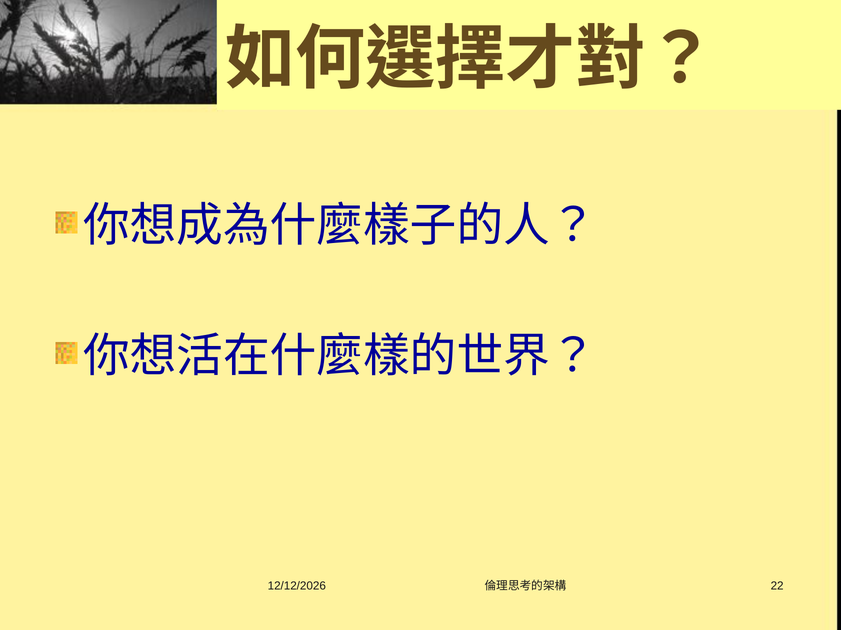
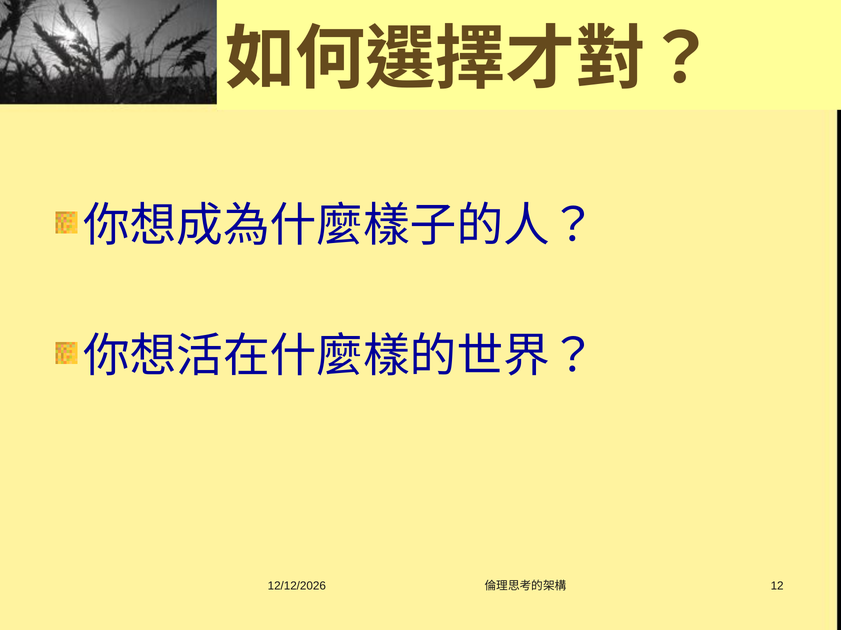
22: 22 -> 12
